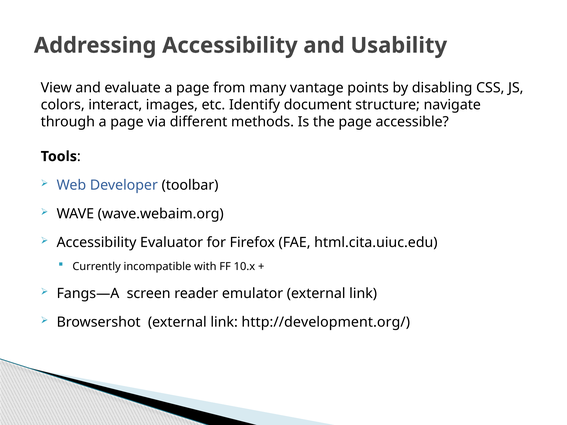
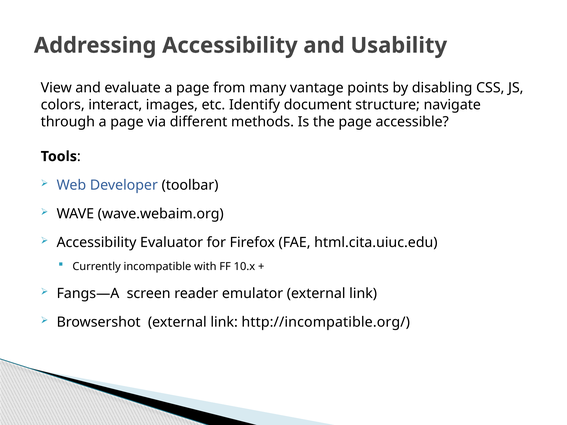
http://development.org/: http://development.org/ -> http://incompatible.org/
